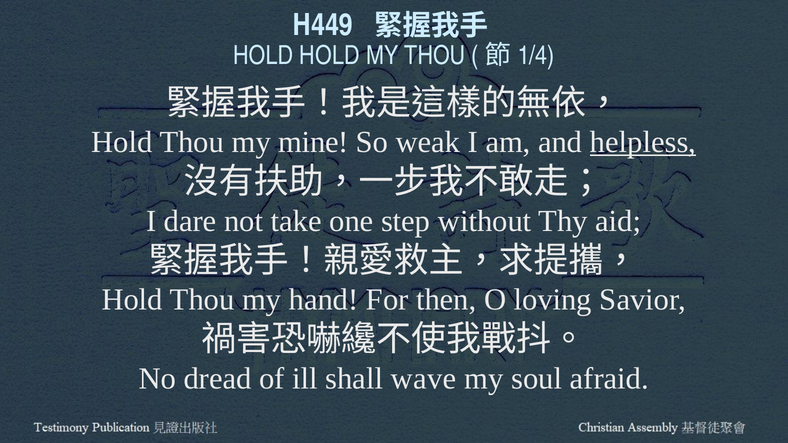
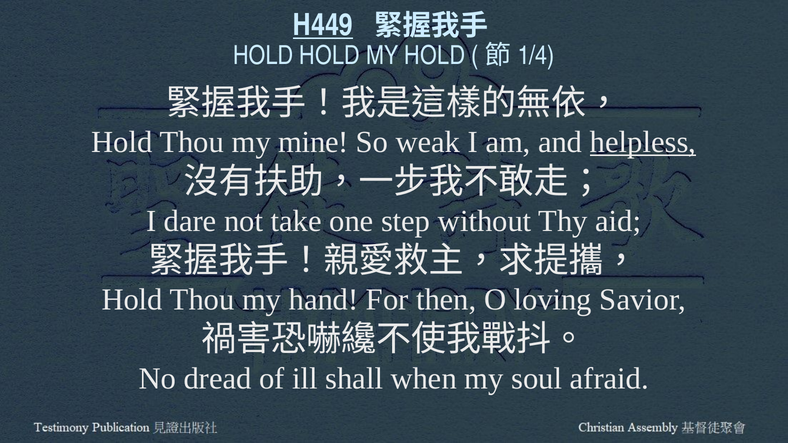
H449 underline: none -> present
MY THOU: THOU -> HOLD
wave: wave -> when
